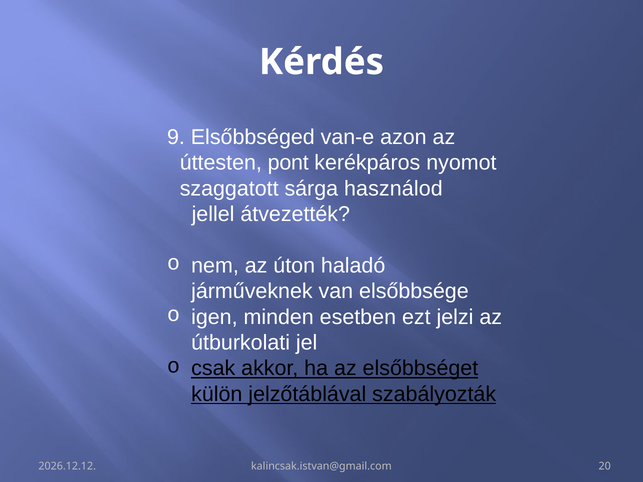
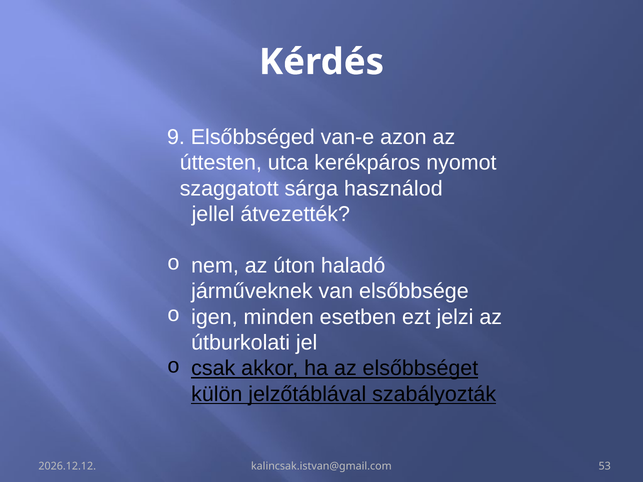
pont: pont -> utca
20: 20 -> 53
